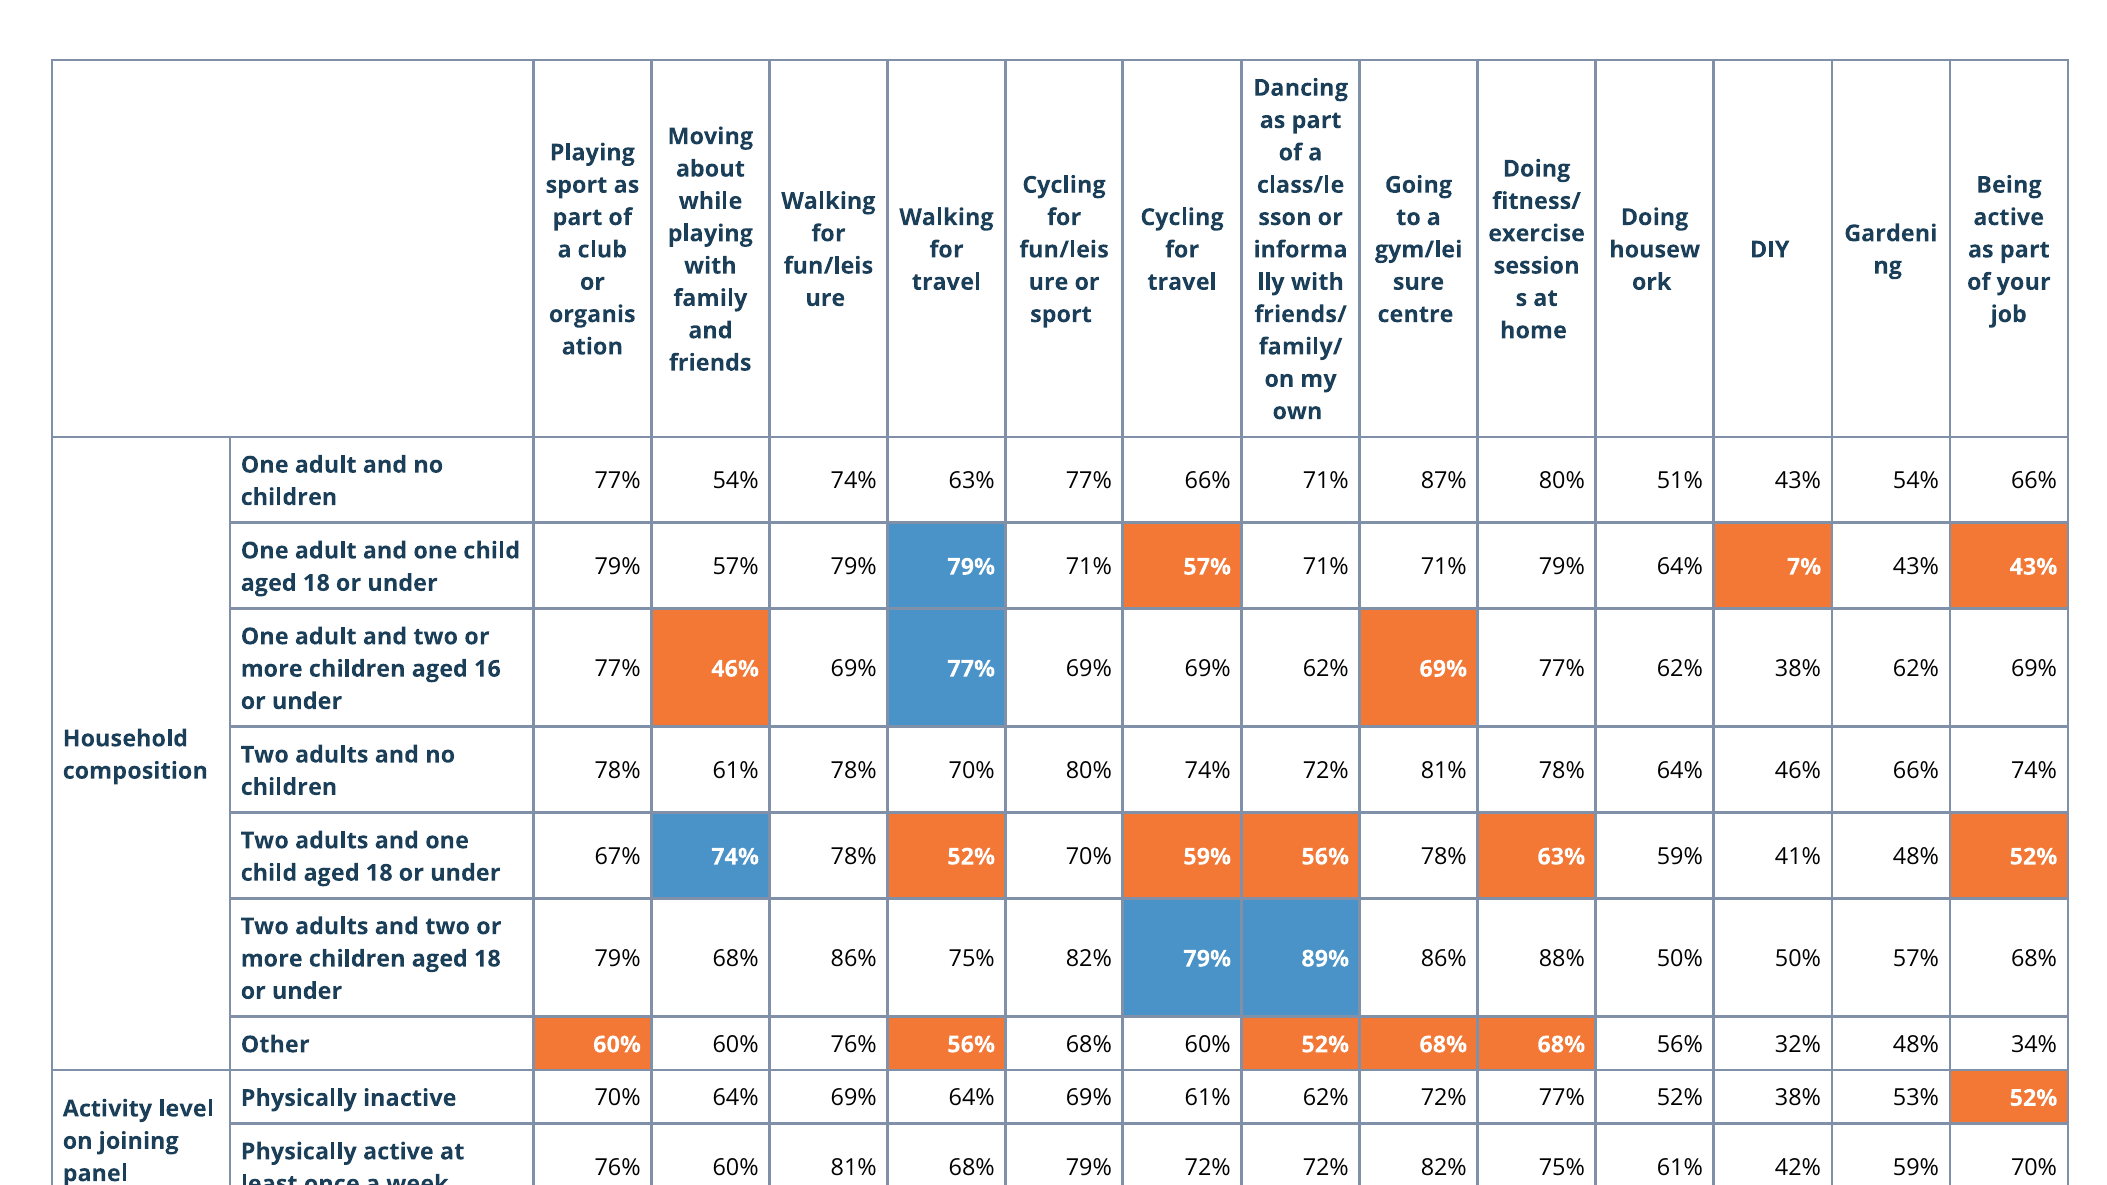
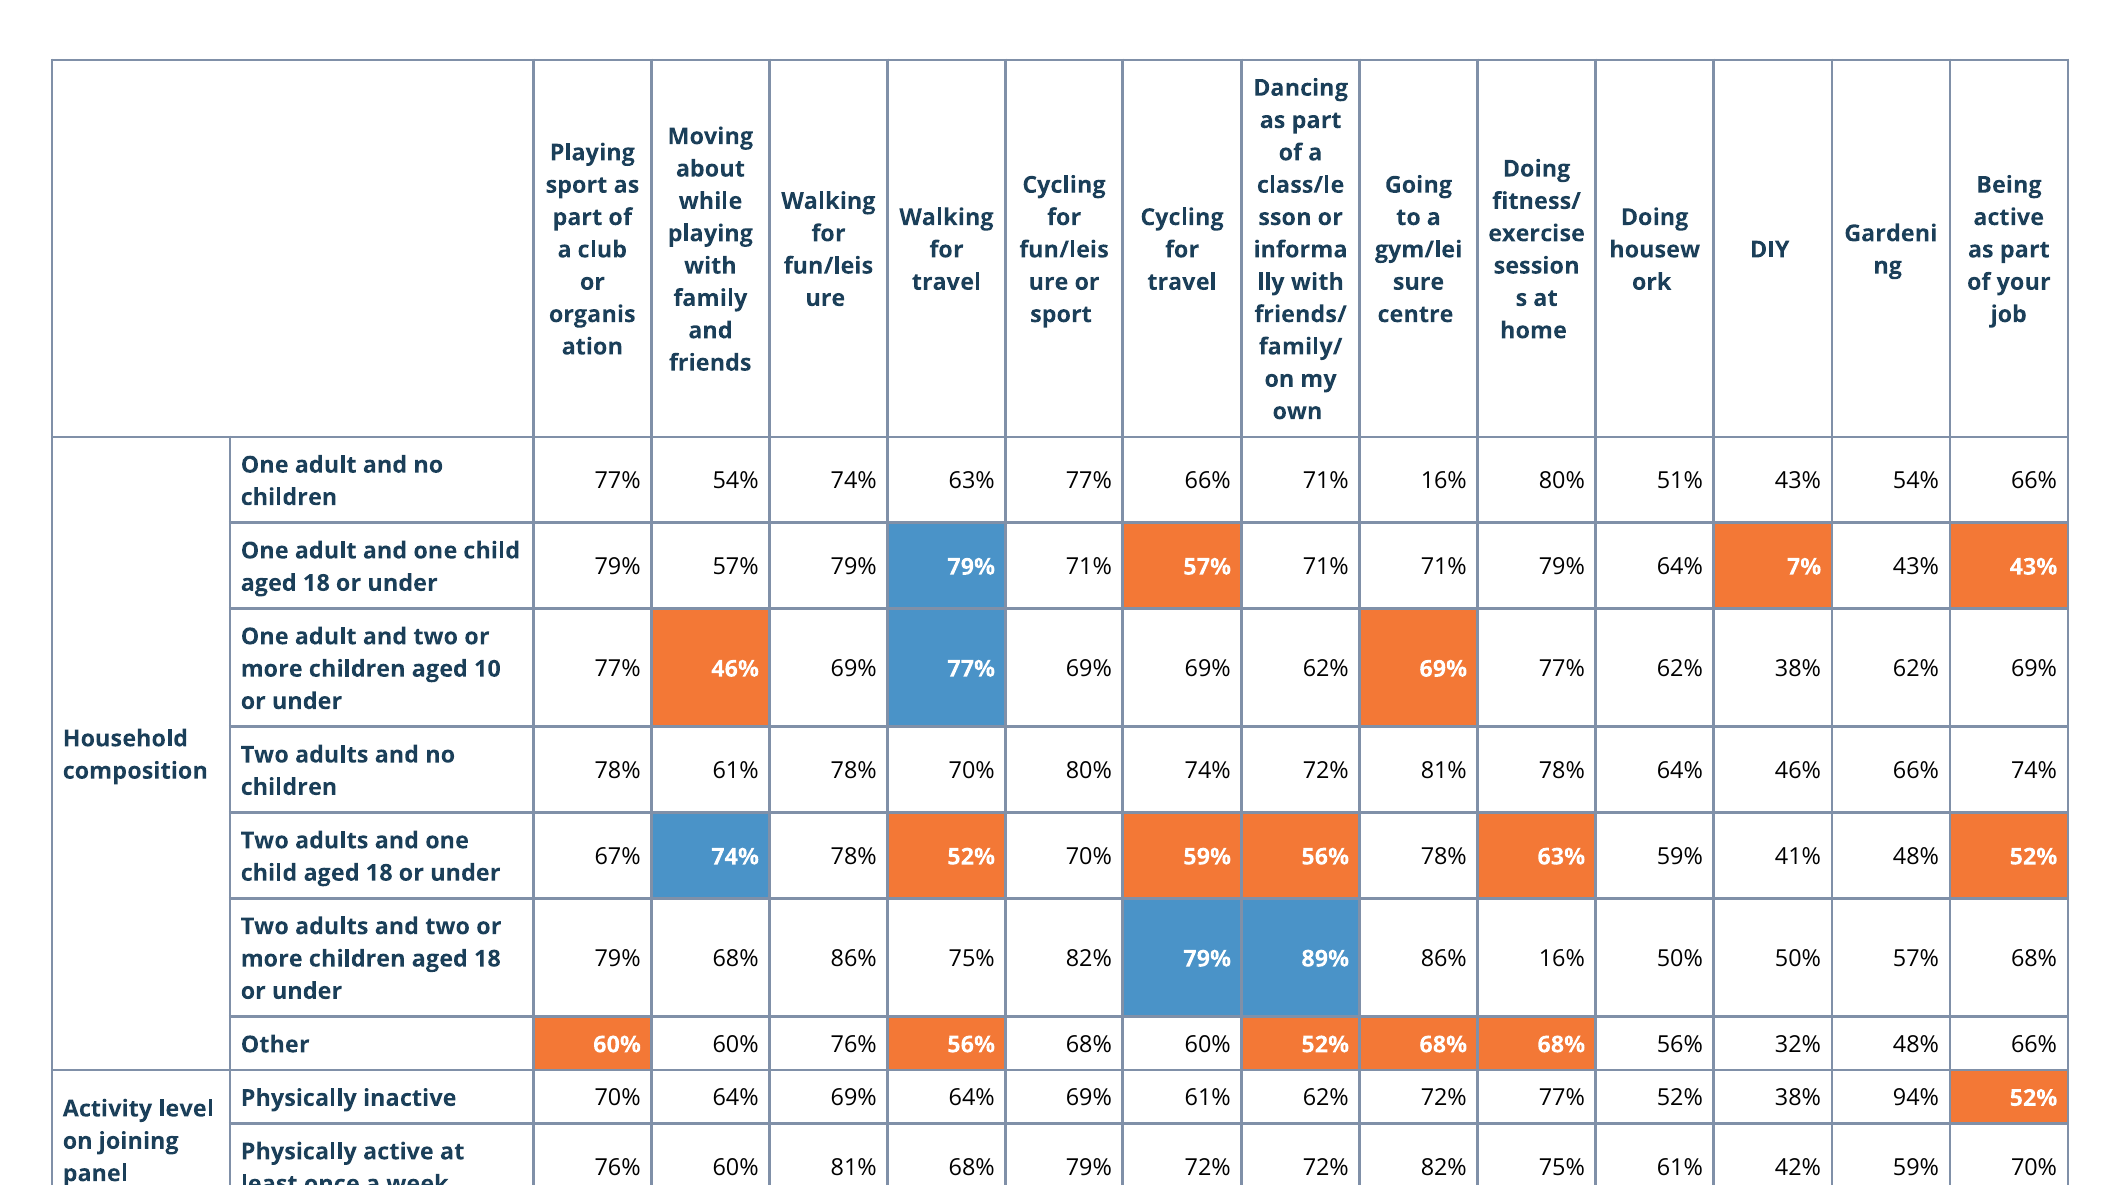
71% 87%: 87% -> 16%
16: 16 -> 10
86% 88%: 88% -> 16%
48% 34%: 34% -> 66%
53%: 53% -> 94%
